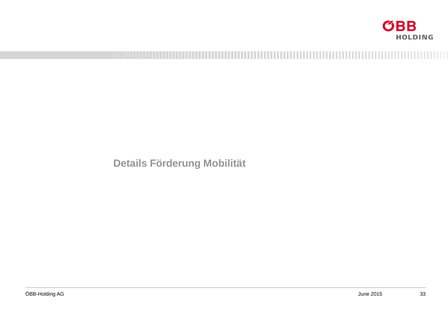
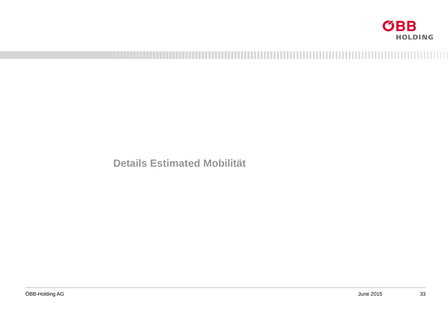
Förderung: Förderung -> Estimated
